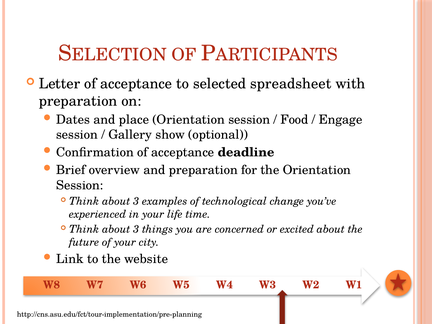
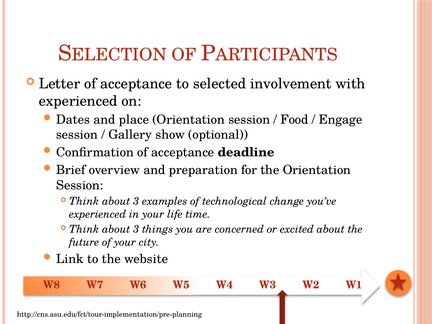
spreadsheet: spreadsheet -> involvement
preparation at (78, 101): preparation -> experienced
